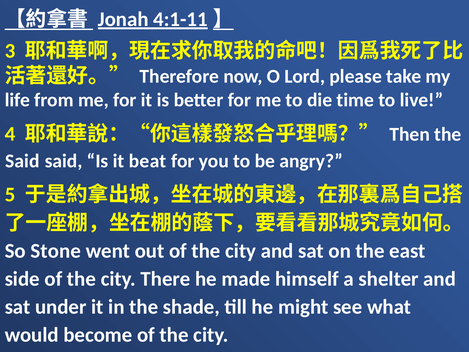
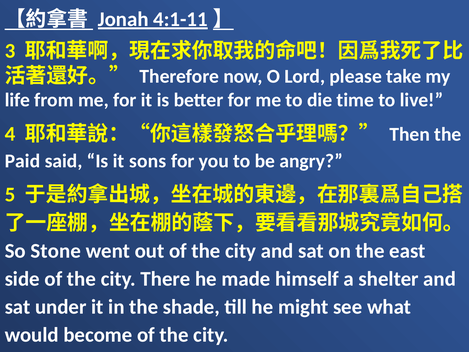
Said at (22, 161): Said -> Paid
beat: beat -> sons
